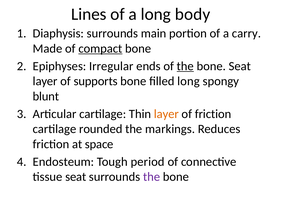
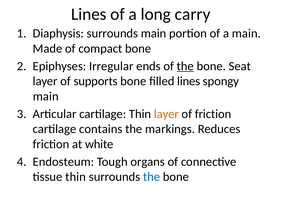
body: body -> carry
a carry: carry -> main
compact underline: present -> none
filled long: long -> lines
blunt at (46, 96): blunt -> main
rounded: rounded -> contains
space: space -> white
period: period -> organs
tissue seat: seat -> thin
the at (152, 176) colour: purple -> blue
